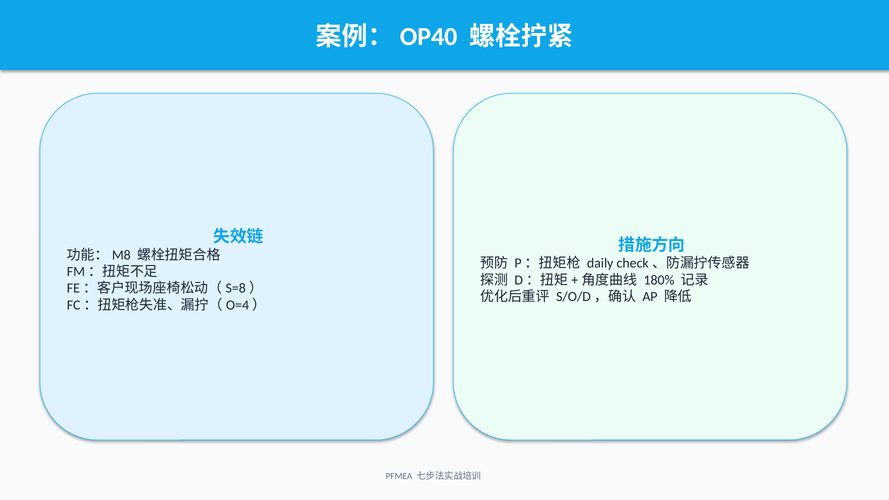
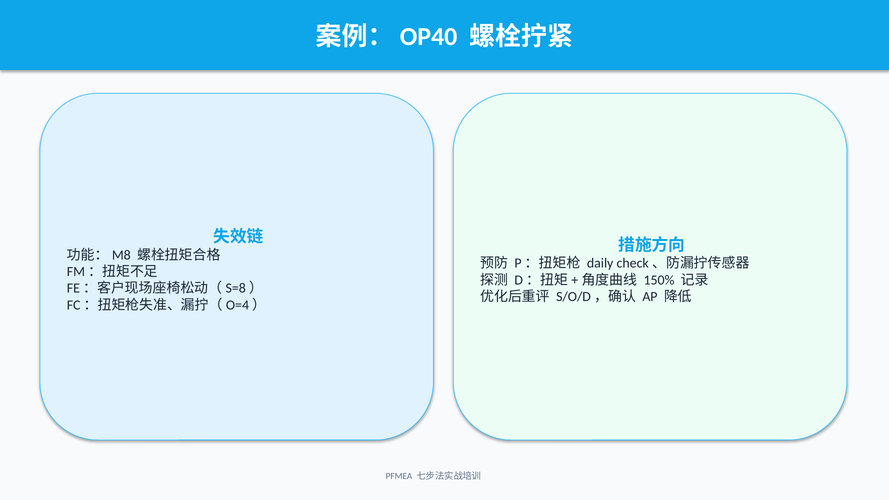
180%: 180% -> 150%
